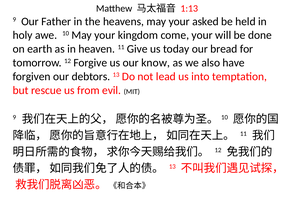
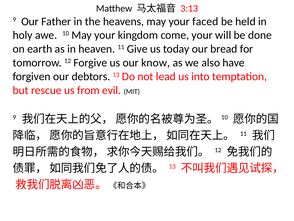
1:13: 1:13 -> 3:13
asked: asked -> faced
